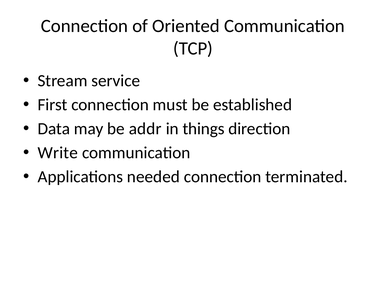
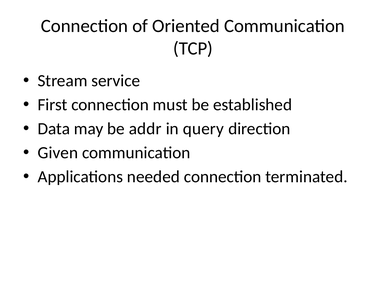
things: things -> query
Write: Write -> Given
